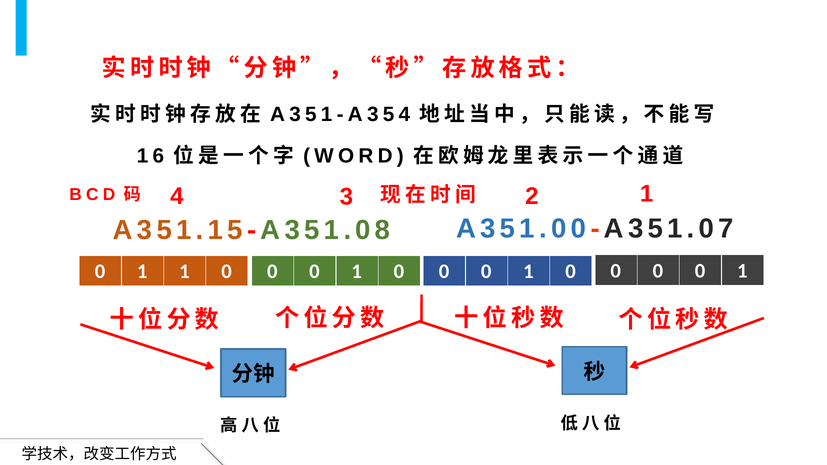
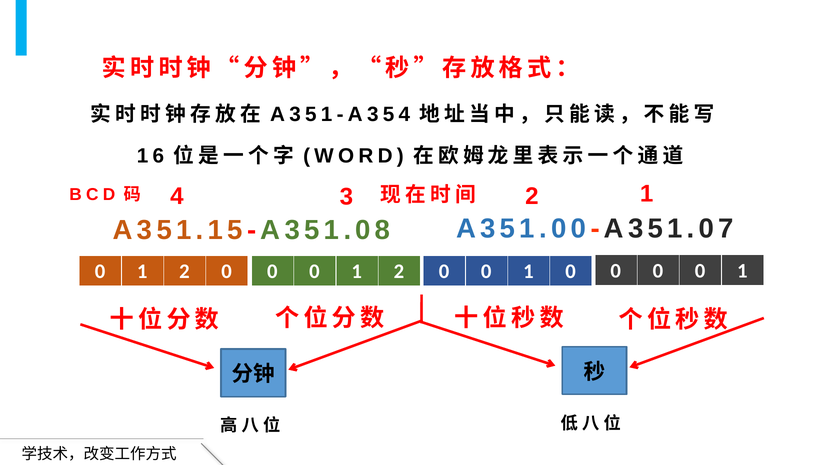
1 at (184, 271): 1 -> 2
0 at (399, 271): 0 -> 2
